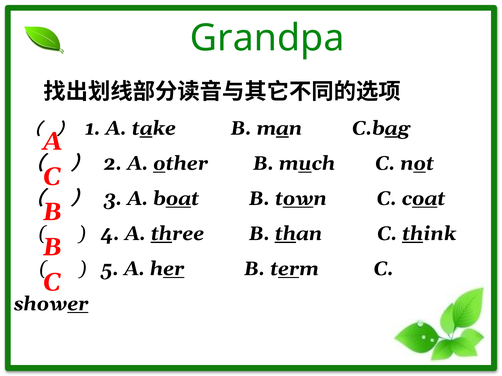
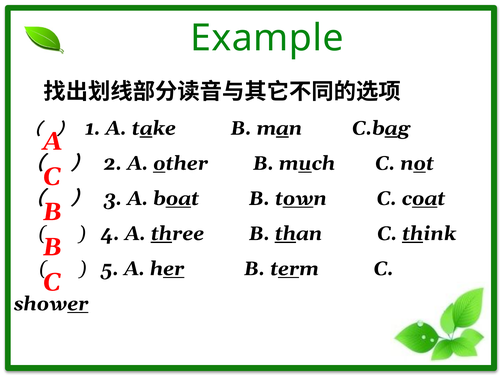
Grandpa: Grandpa -> Example
